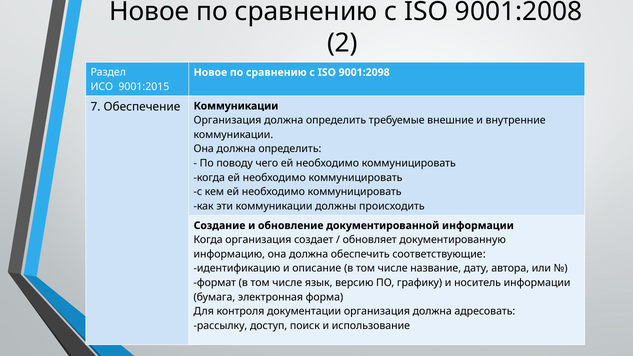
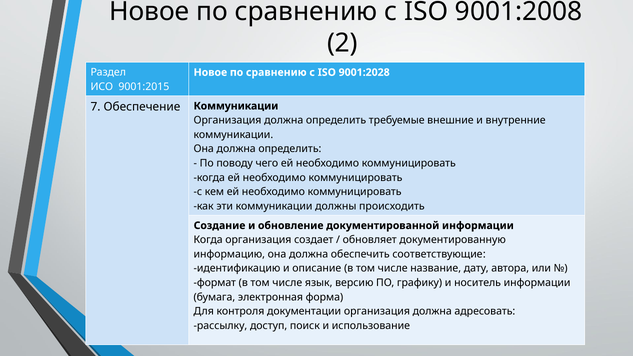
9001:2098: 9001:2098 -> 9001:2028
